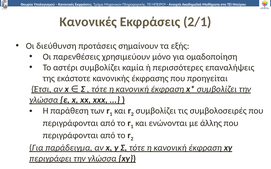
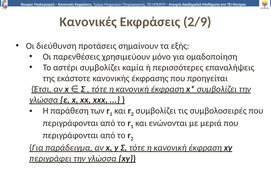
2/1: 2/1 -> 2/9
άλλης: άλλης -> μεριά
